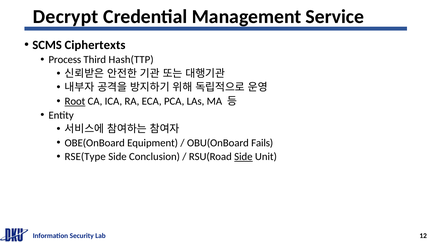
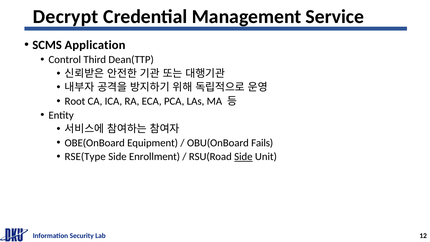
Ciphertexts: Ciphertexts -> Application
Process: Process -> Control
Hash(TTP: Hash(TTP -> Dean(TTP
Root underline: present -> none
Conclusion: Conclusion -> Enrollment
